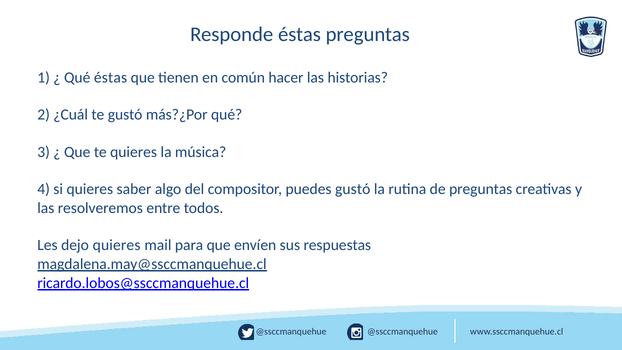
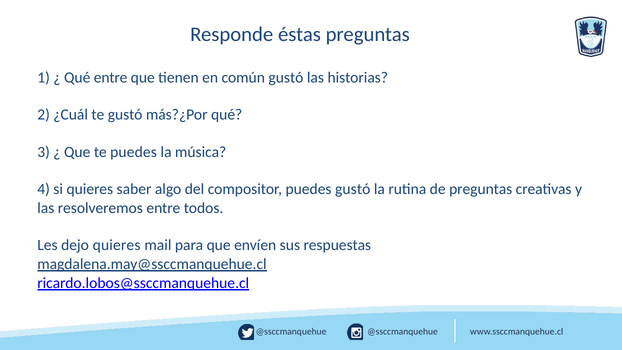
Qué éstas: éstas -> entre
común hacer: hacer -> gustó
te quieres: quieres -> puedes
